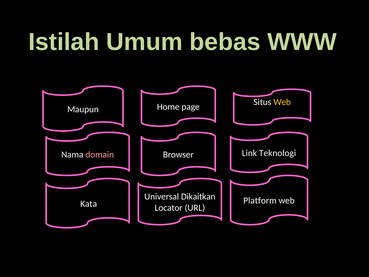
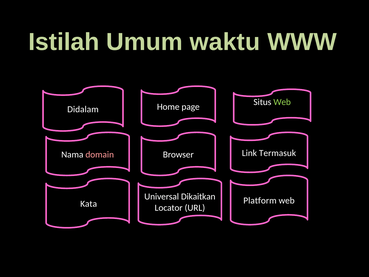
bebas: bebas -> waktu
Web at (282, 102) colour: yellow -> light green
Maupun: Maupun -> Didalam
Teknologi: Teknologi -> Termasuk
